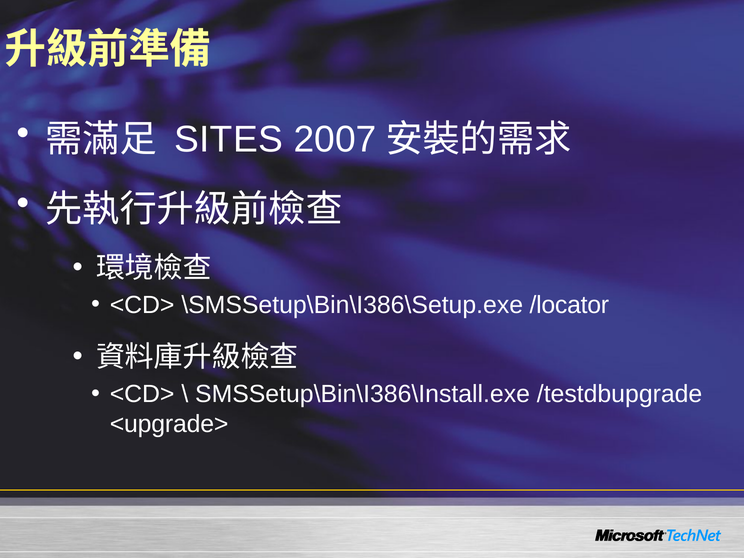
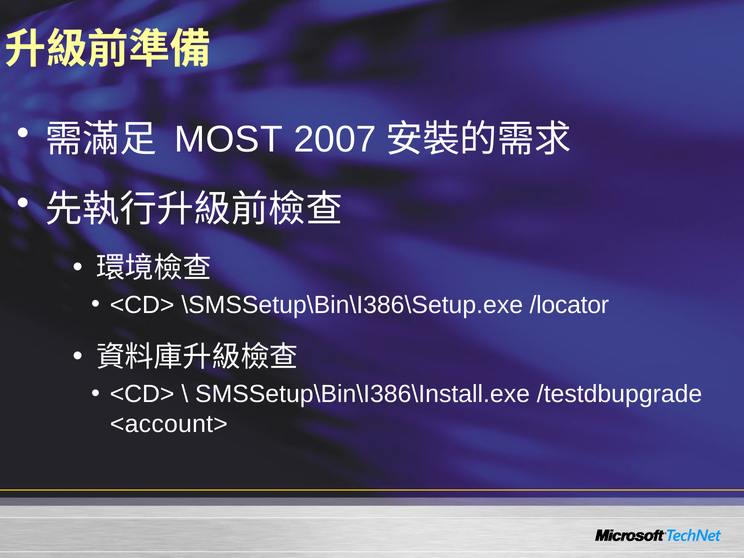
SITES: SITES -> MOST
<upgrade>: <upgrade> -> <account>
